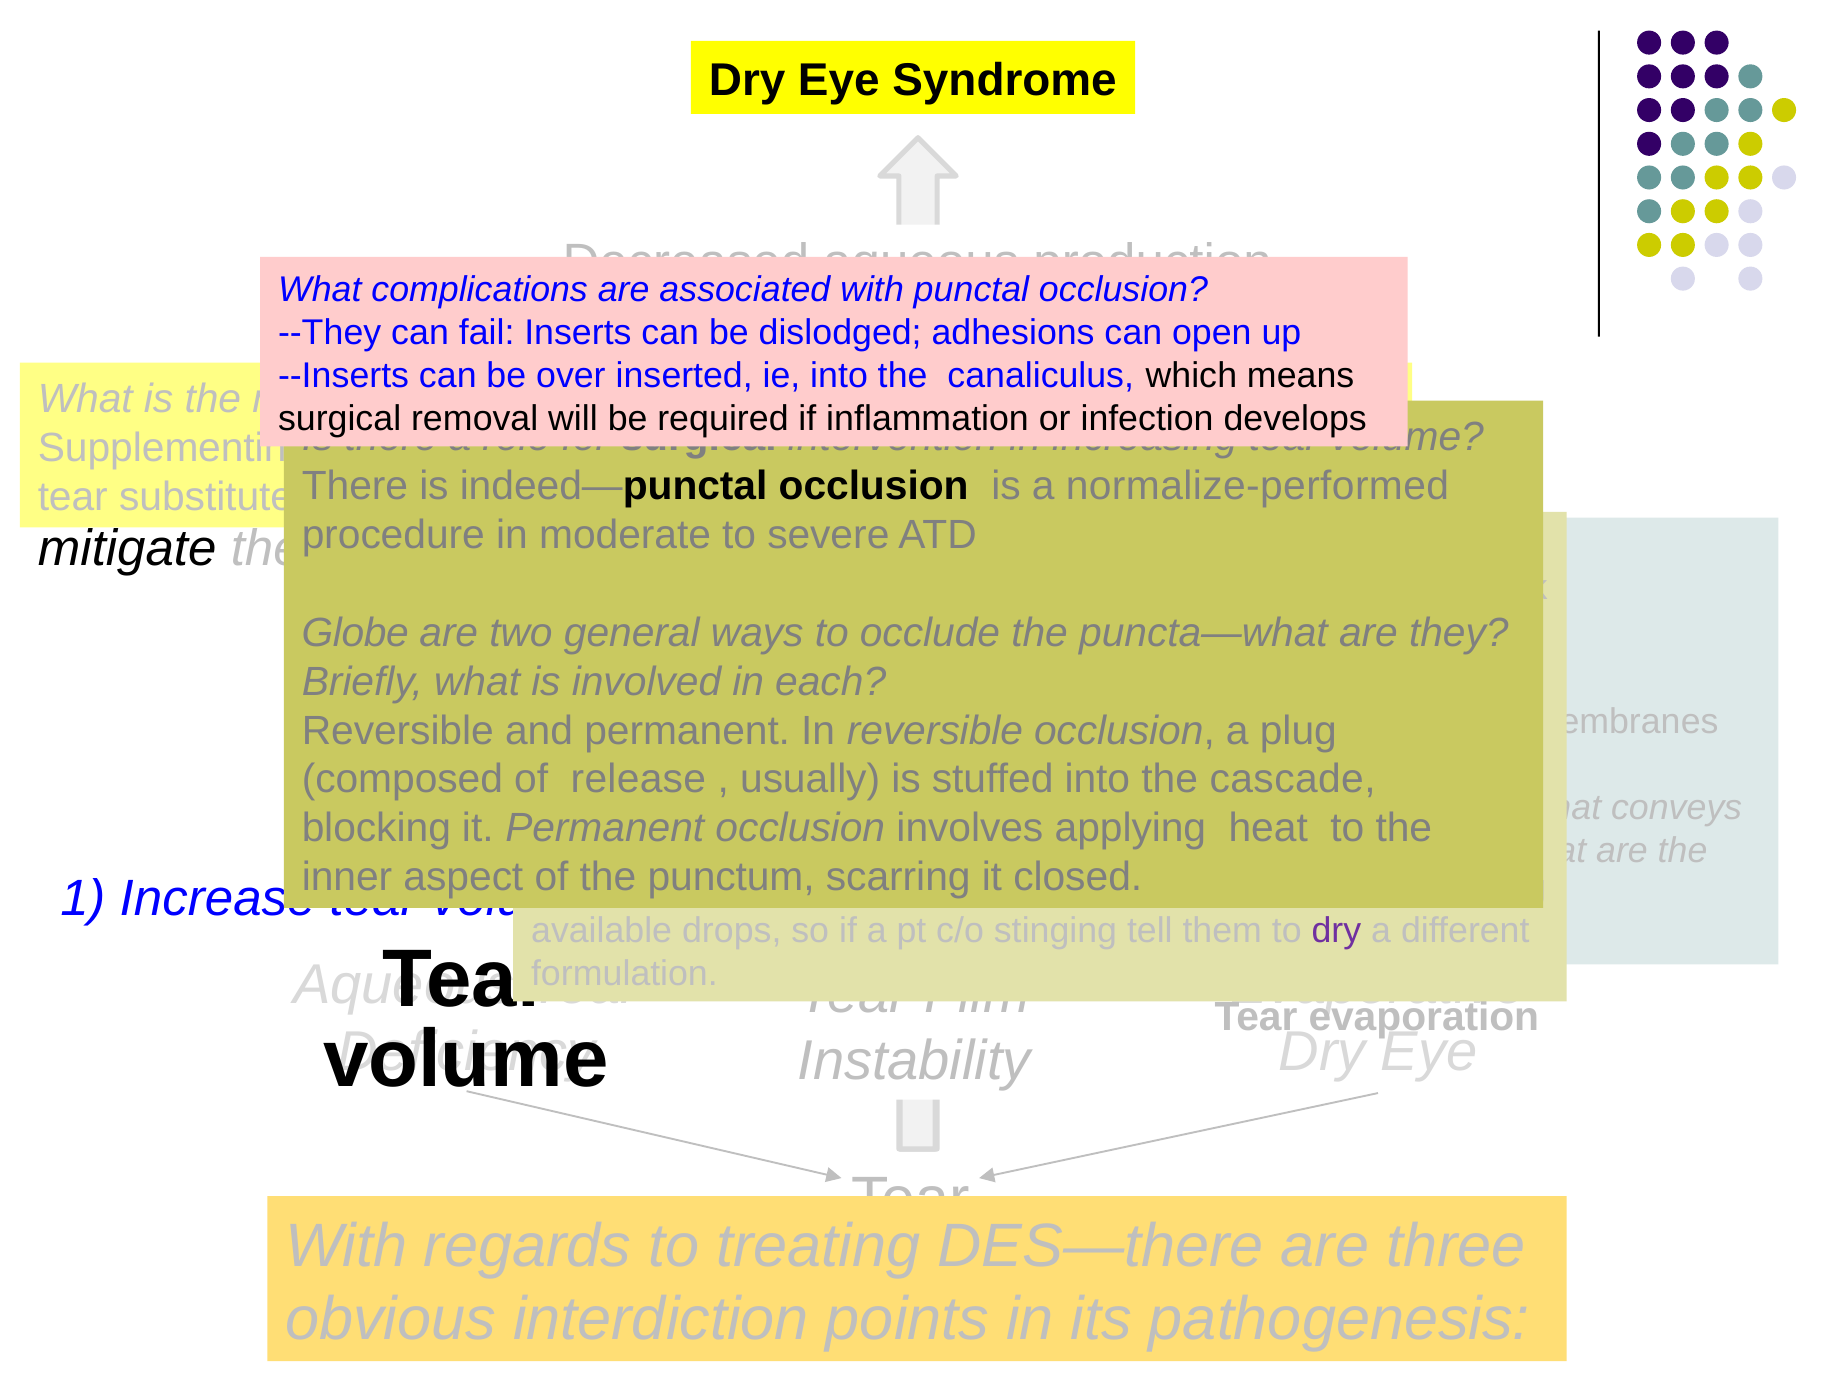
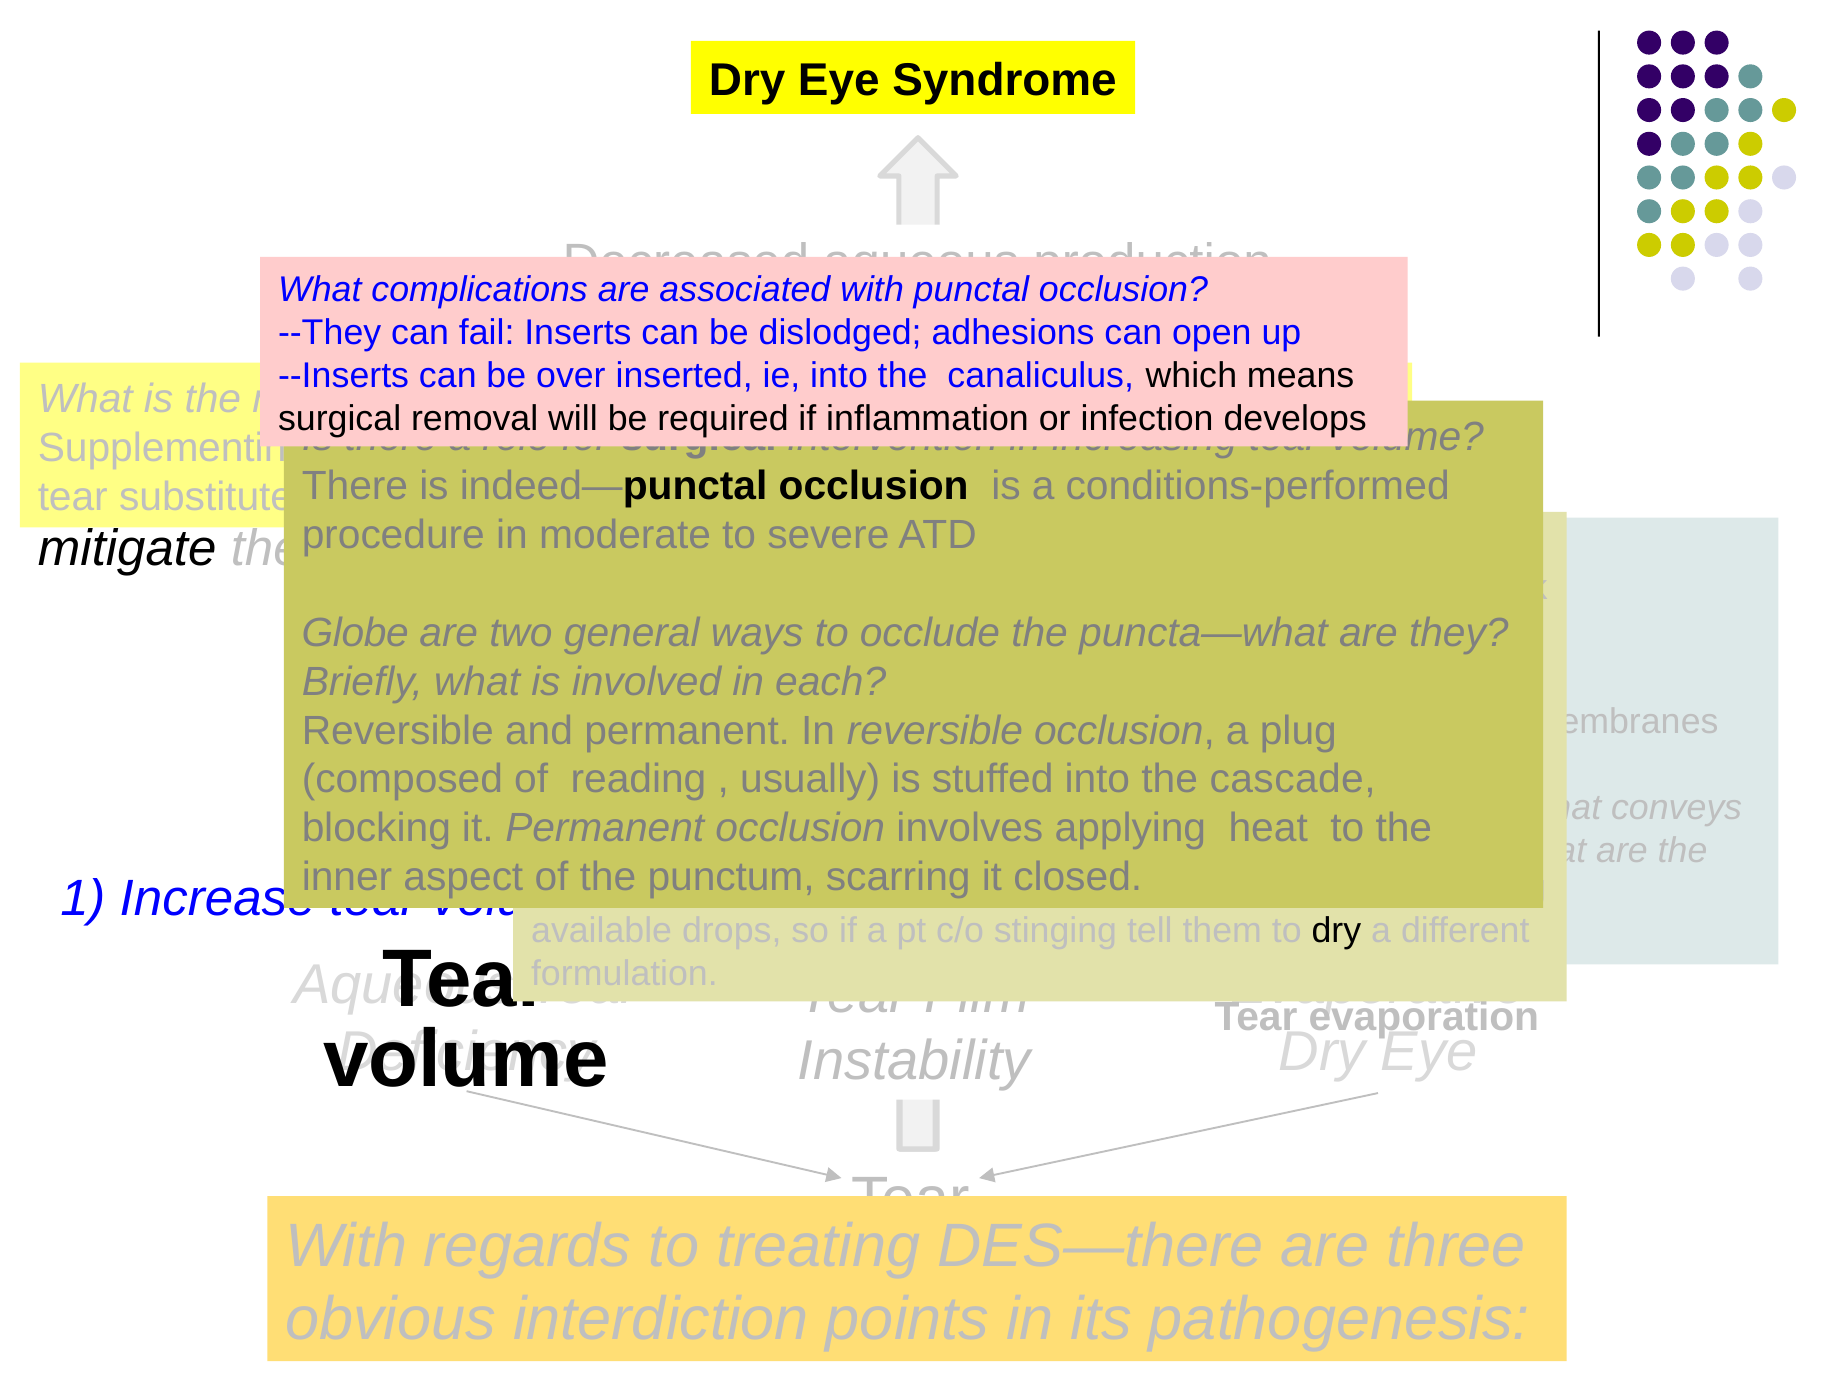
normalize-performed: normalize-performed -> conditions-performed
of release: release -> reading
dry at (1336, 931) colour: purple -> black
